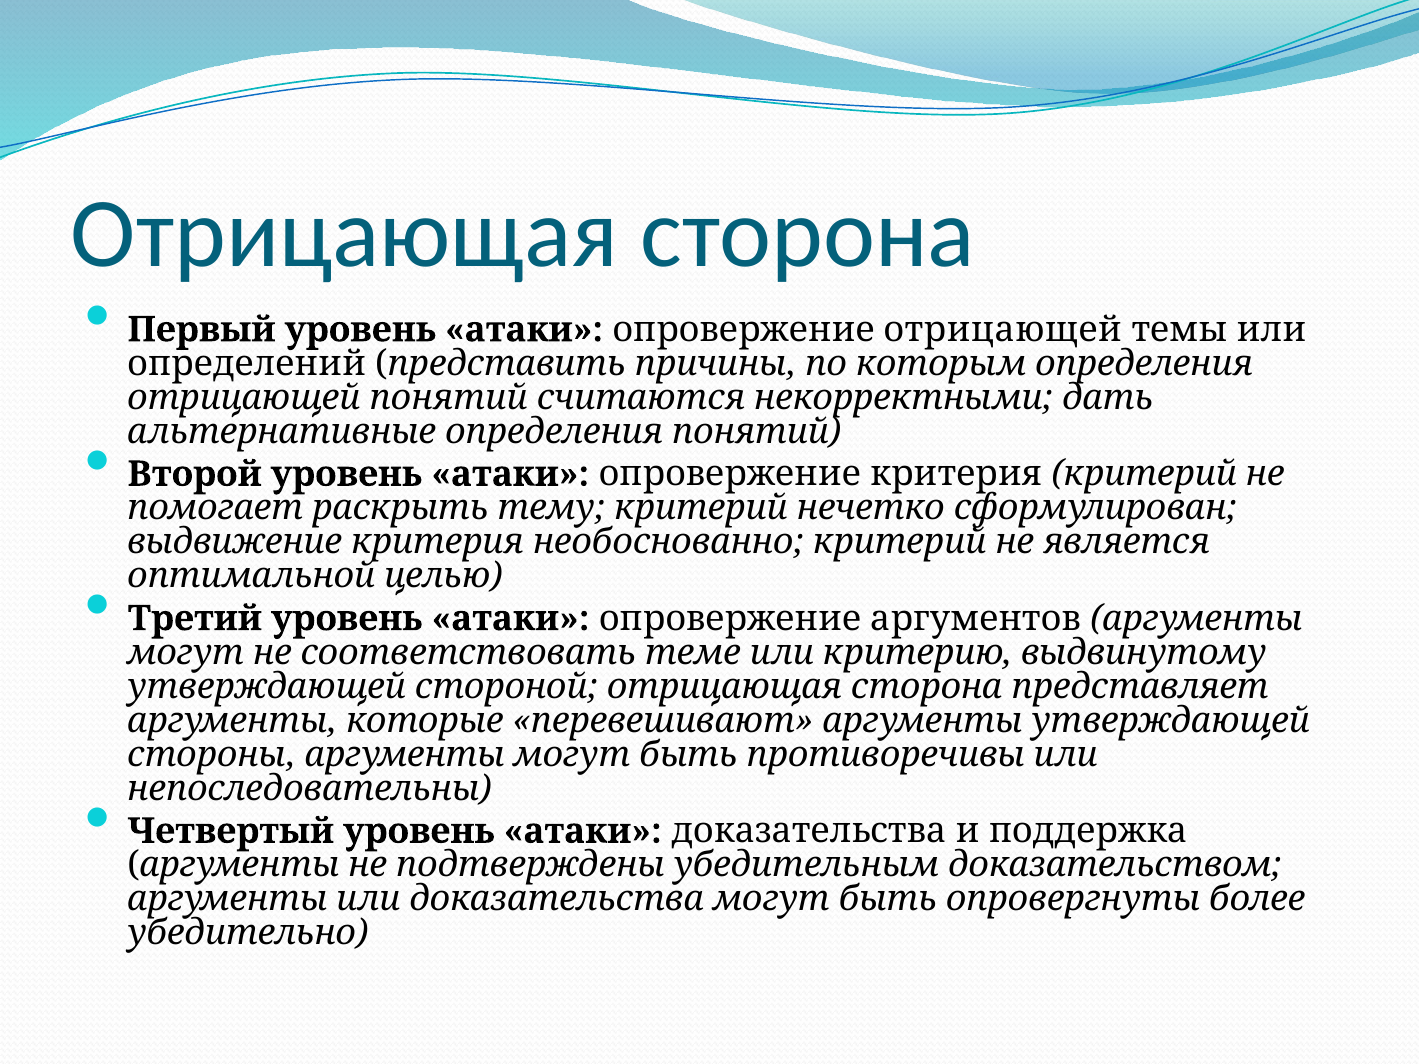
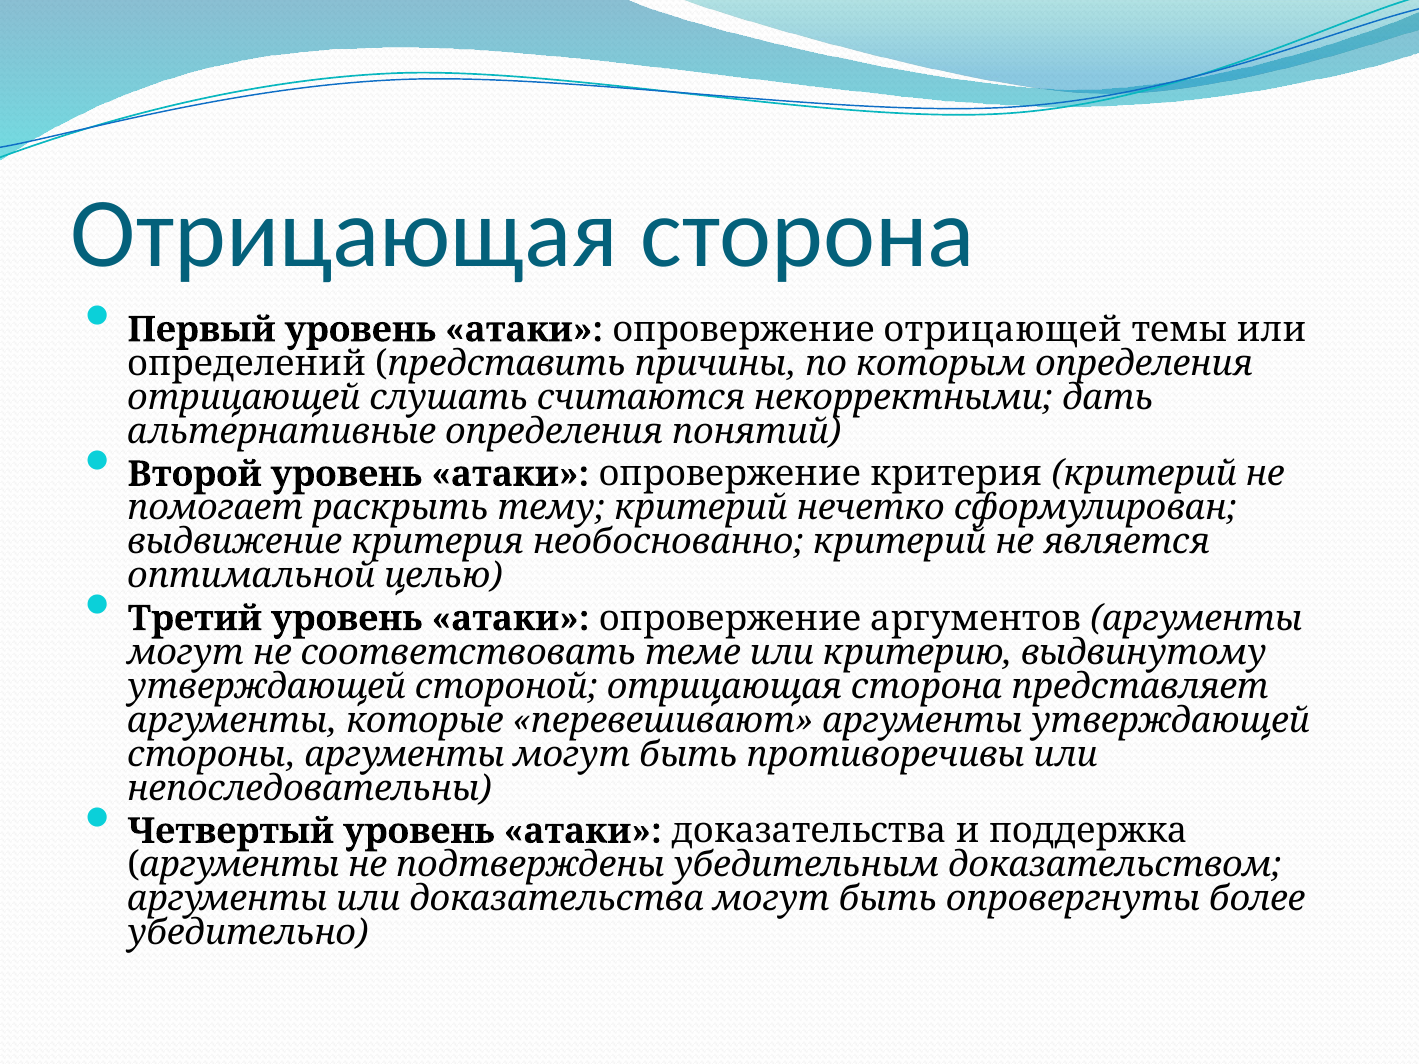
отрицающей понятий: понятий -> слушать
